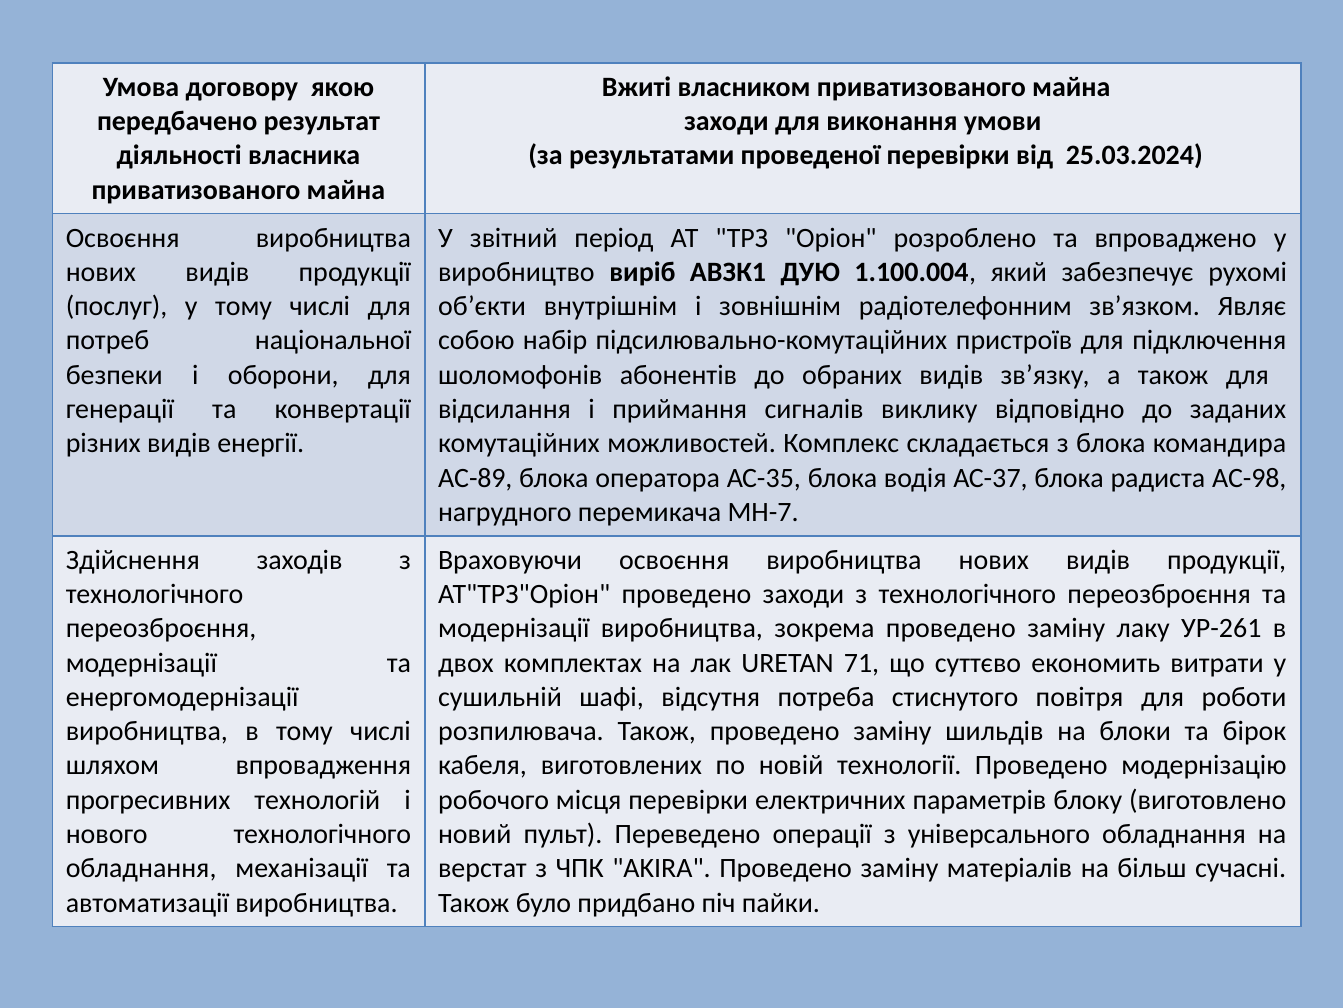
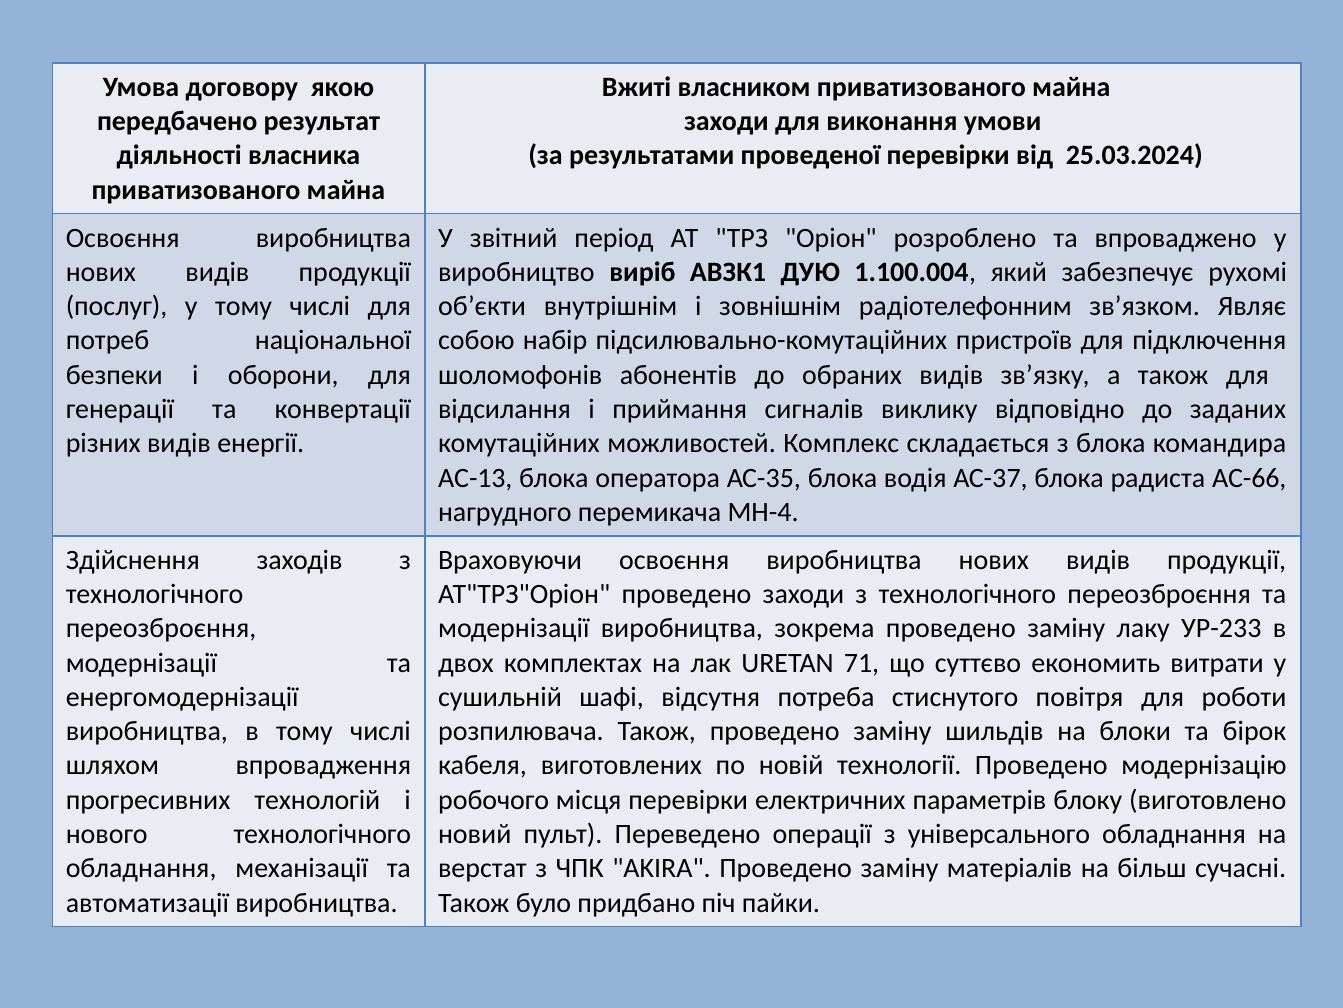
АС-89: АС-89 -> АС-13
АС-98: АС-98 -> АС-66
МН-7: МН-7 -> МН-4
УР-261: УР-261 -> УР-233
